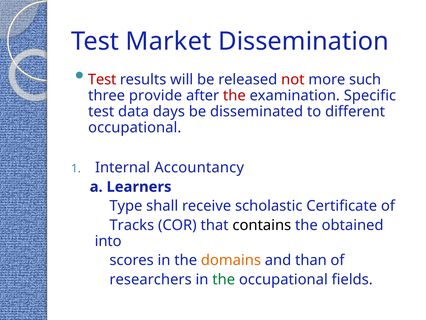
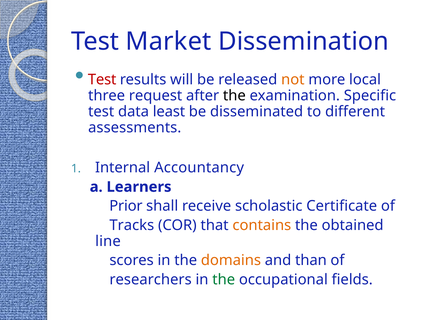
not colour: red -> orange
such: such -> local
provide: provide -> request
the at (234, 95) colour: red -> black
days: days -> least
occupational at (135, 127): occupational -> assessments
Type: Type -> Prior
contains colour: black -> orange
into: into -> line
